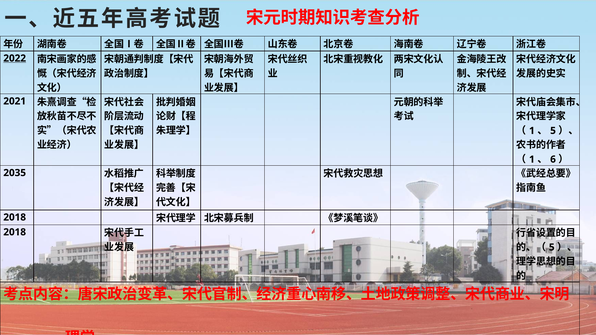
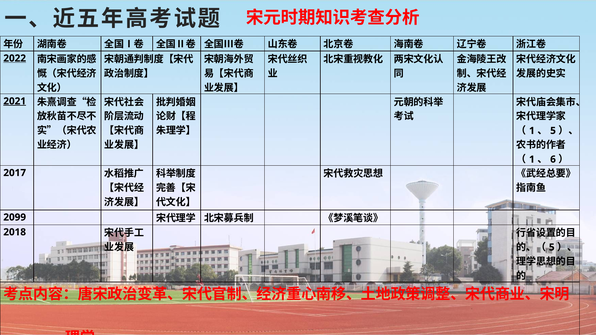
2021 underline: none -> present
2035: 2035 -> 2017
2018 at (15, 217): 2018 -> 2099
